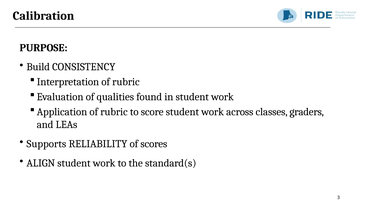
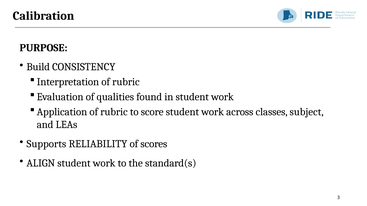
graders: graders -> subject
